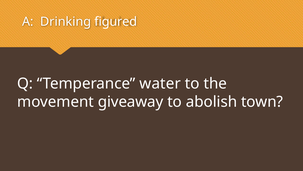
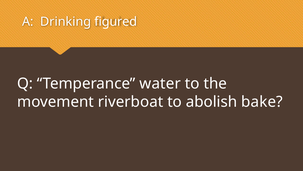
giveaway: giveaway -> riverboat
town: town -> bake
